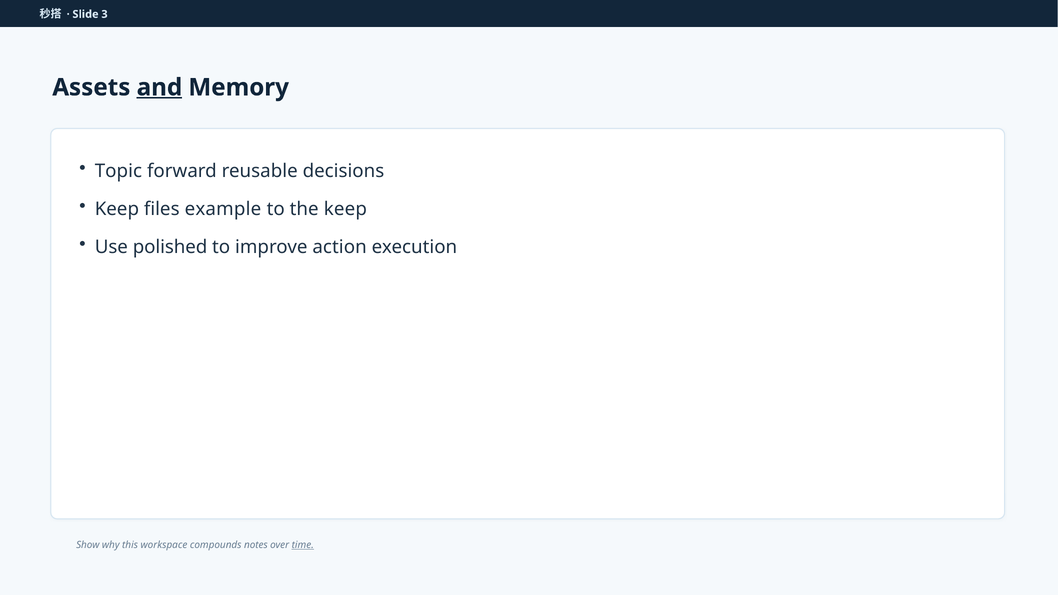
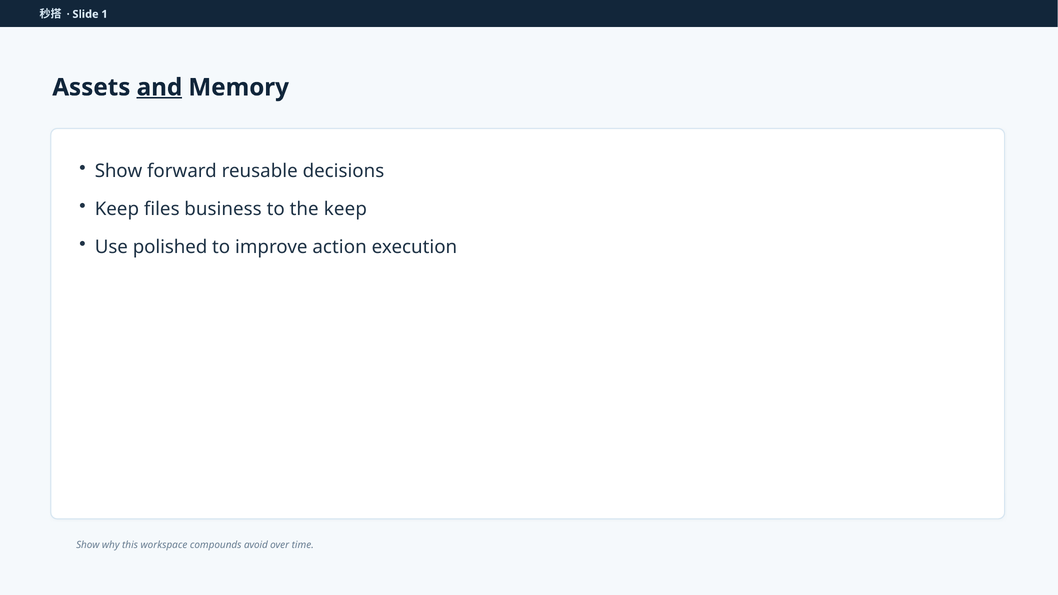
3: 3 -> 1
Topic at (118, 171): Topic -> Show
example: example -> business
notes: notes -> avoid
time underline: present -> none
